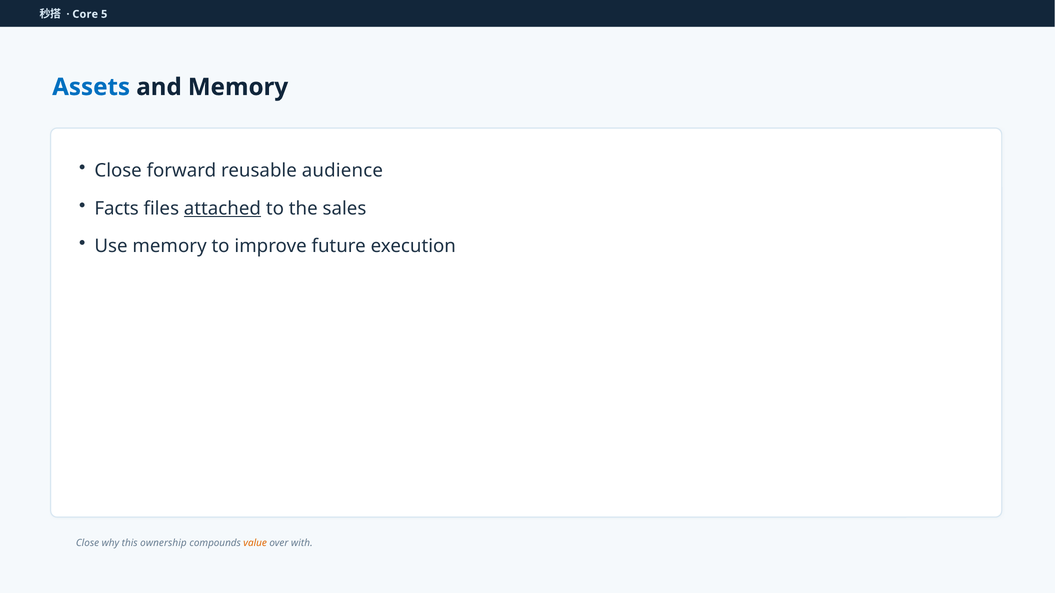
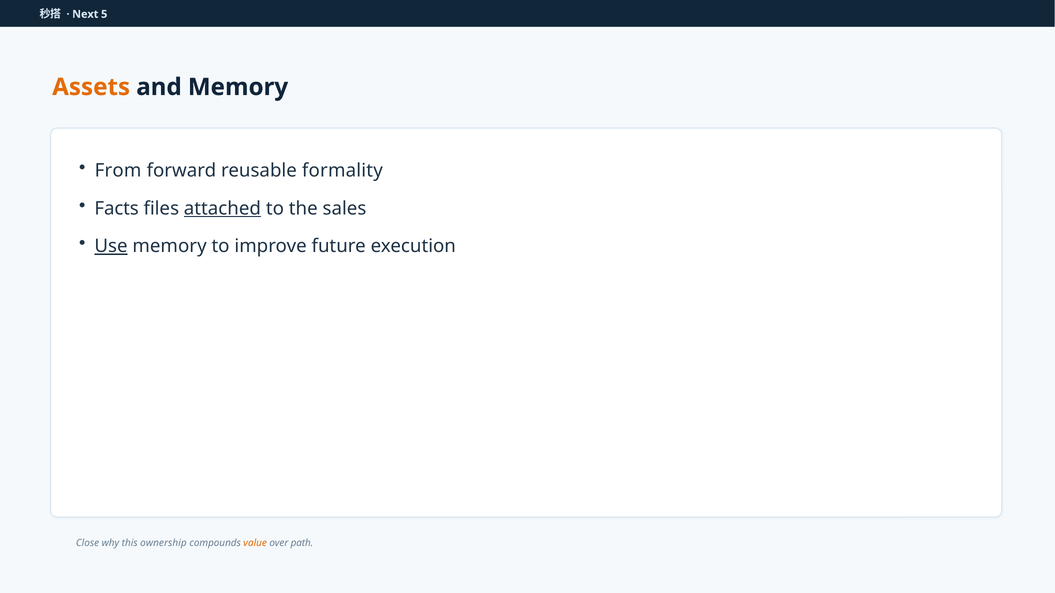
Core: Core -> Next
Assets colour: blue -> orange
Close at (118, 171): Close -> From
audience: audience -> formality
Use underline: none -> present
with: with -> path
